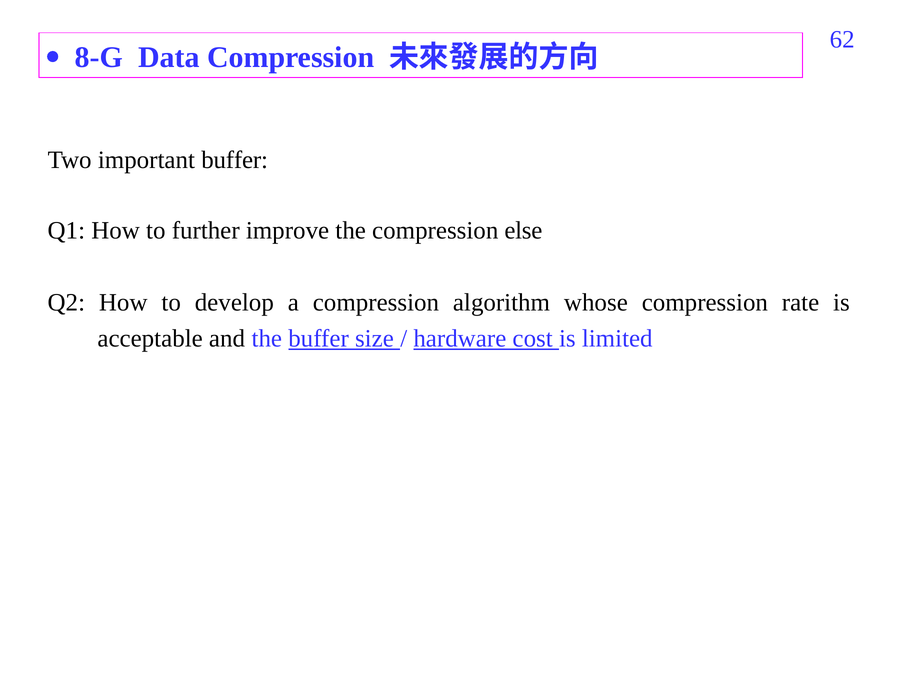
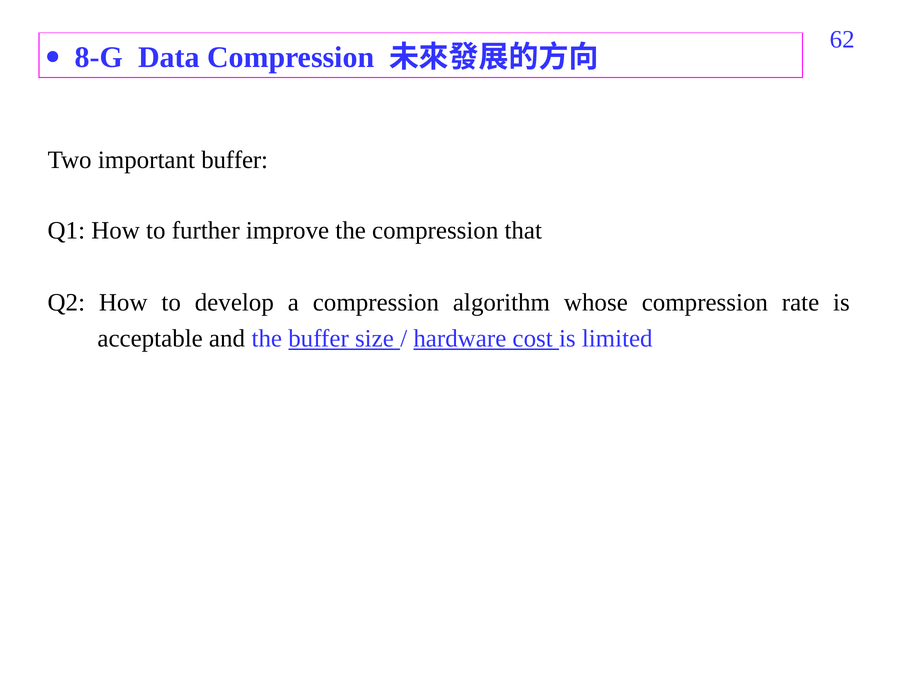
else: else -> that
